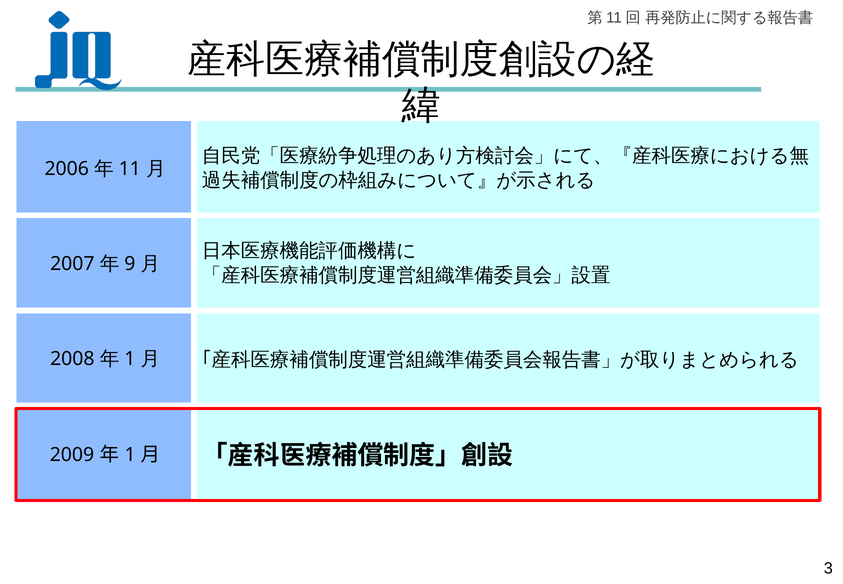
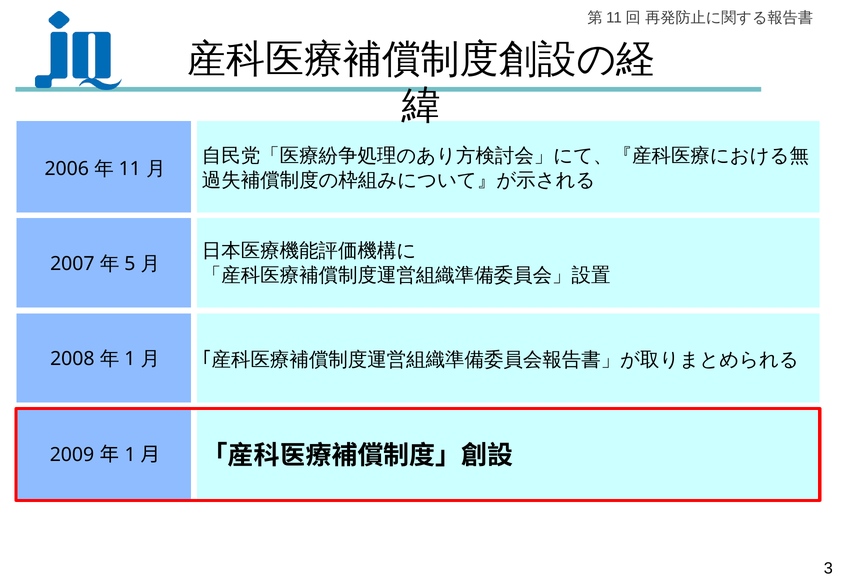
9: 9 -> 5
